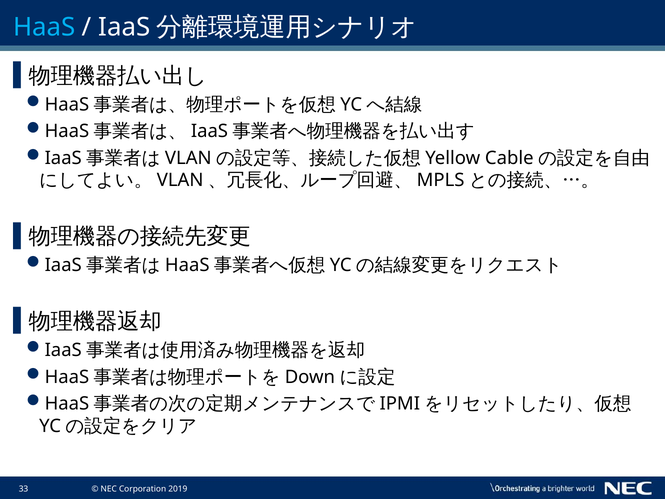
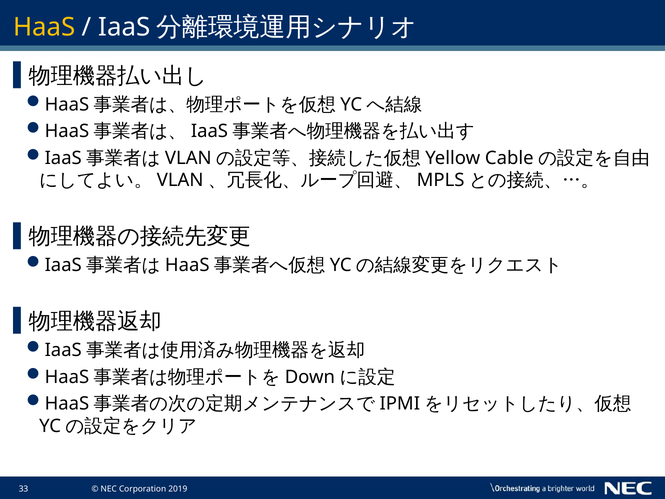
HaaS colour: light blue -> yellow
